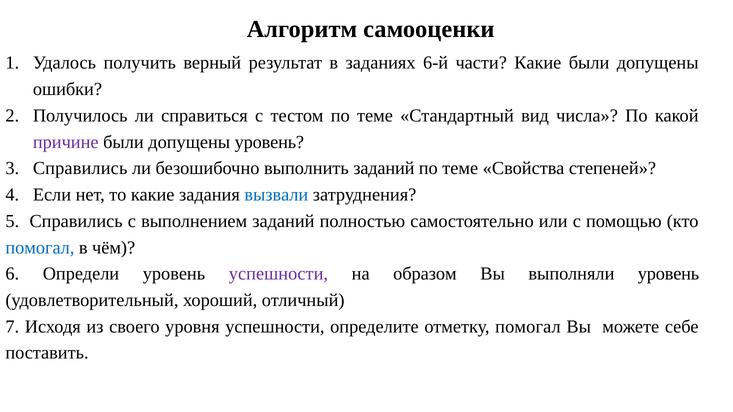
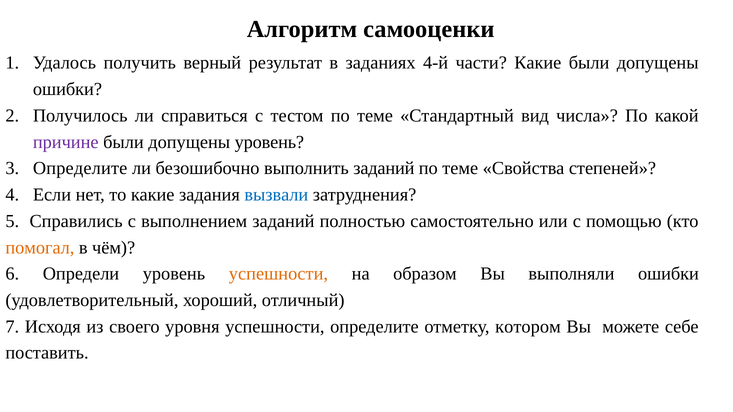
6-й: 6-й -> 4-й
Справились at (80, 169): Справились -> Определите
помогал at (40, 248) colour: blue -> orange
успешности at (278, 274) colour: purple -> orange
выполняли уровень: уровень -> ошибки
отметку помогал: помогал -> котором
